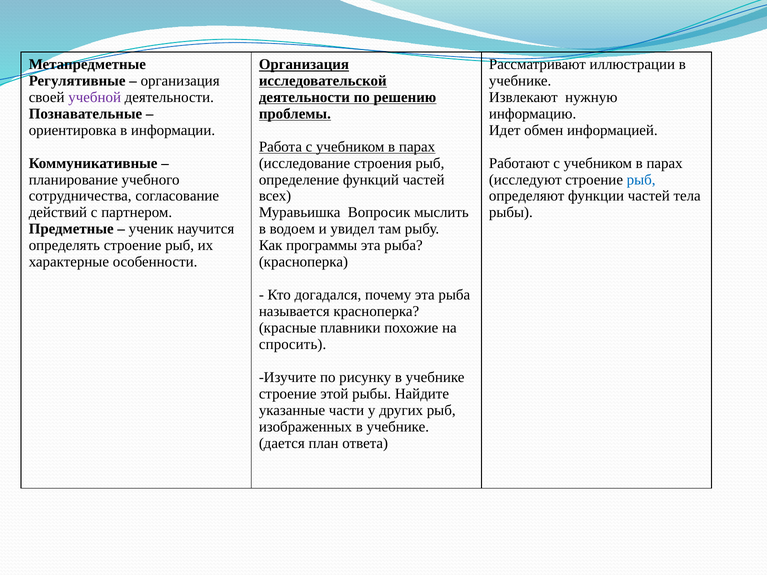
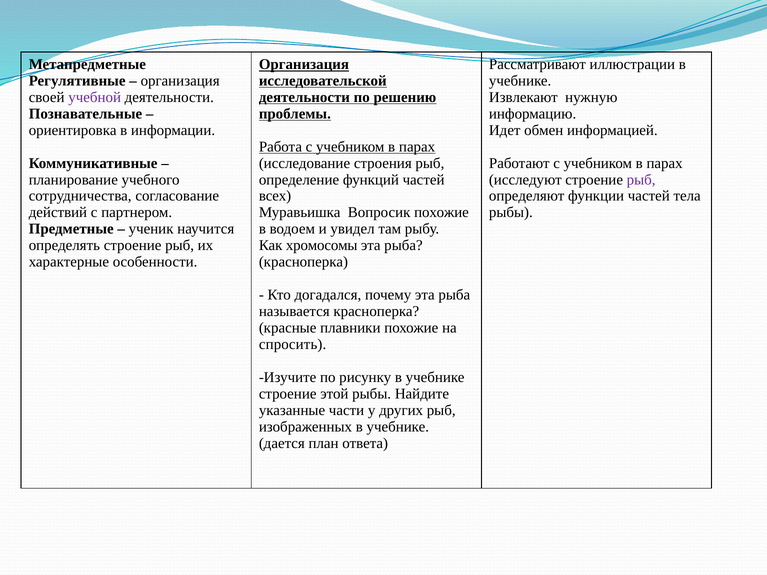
рыб at (641, 180) colour: blue -> purple
Вопросик мыслить: мыслить -> похожие
программы: программы -> хромосомы
